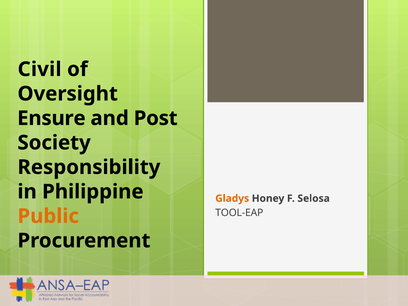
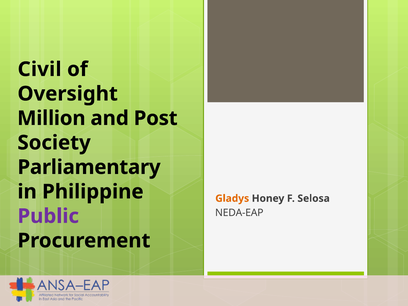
Ensure: Ensure -> Million
Responsibility: Responsibility -> Parliamentary
TOOL-EAP: TOOL-EAP -> NEDA-EAP
Public colour: orange -> purple
